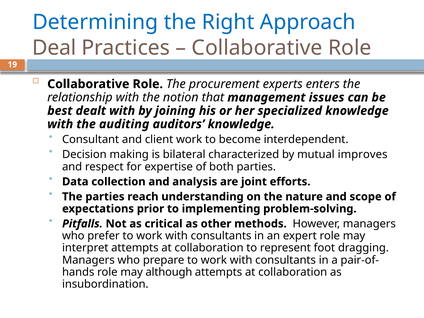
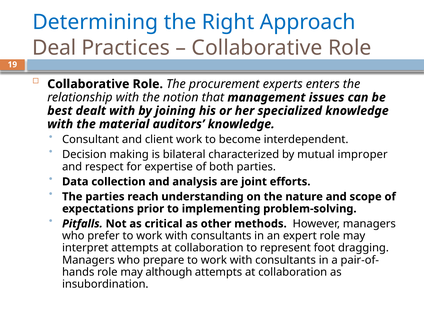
auditing: auditing -> material
improves: improves -> improper
